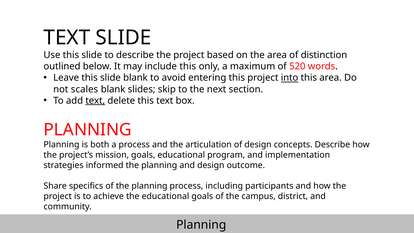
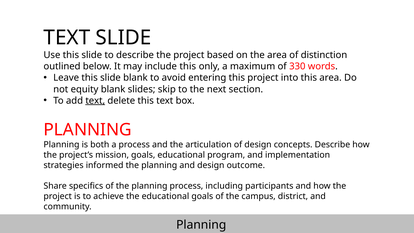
520: 520 -> 330
into underline: present -> none
scales: scales -> equity
